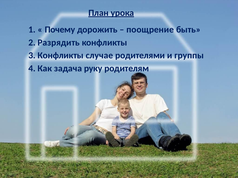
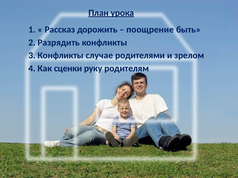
Почему: Почему -> Рассказ
группы: группы -> зрелом
задача: задача -> сценки
